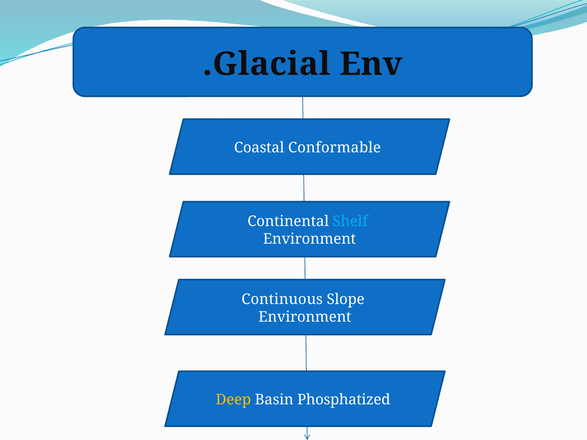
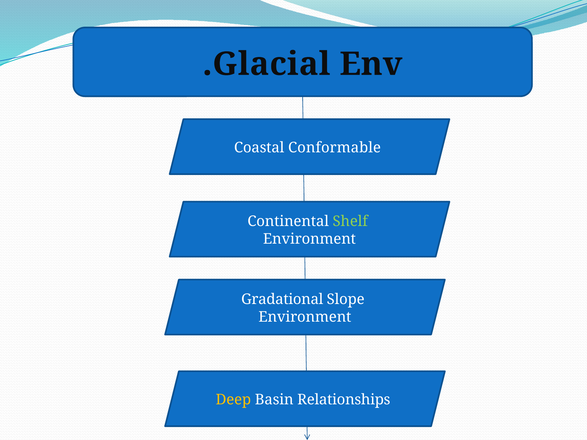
Shelf colour: light blue -> light green
Continuous: Continuous -> Gradational
Phosphatized: Phosphatized -> Relationships
